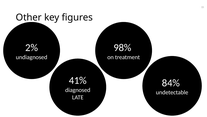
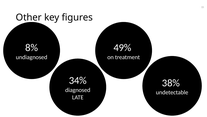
2%: 2% -> 8%
98%: 98% -> 49%
41%: 41% -> 34%
84%: 84% -> 38%
